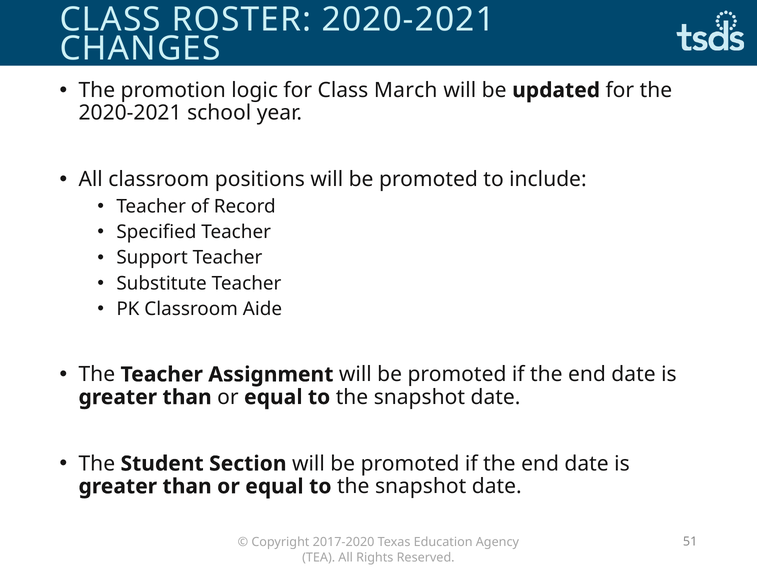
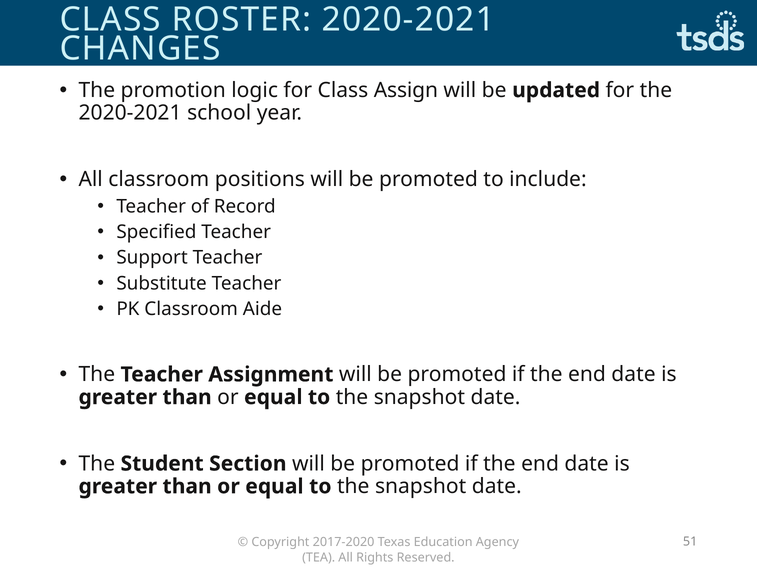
March: March -> Assign
